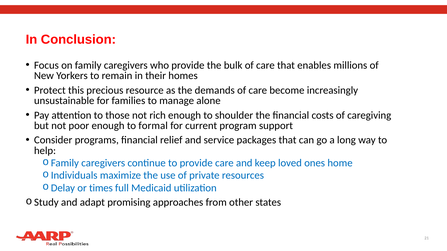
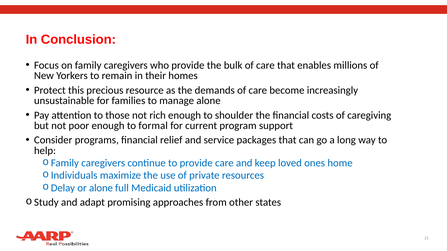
or times: times -> alone
